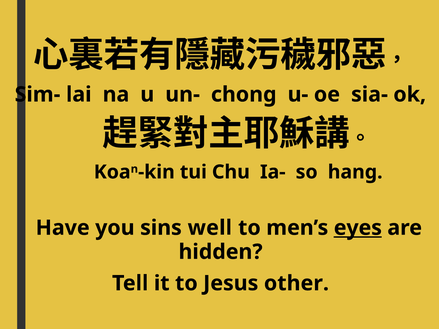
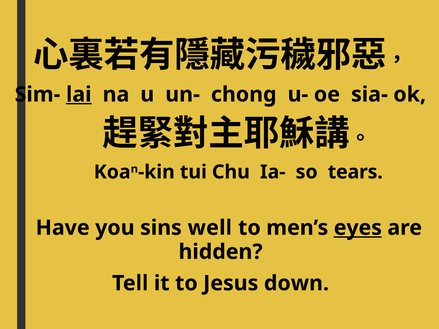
lai underline: none -> present
hang: hang -> tears
other: other -> down
